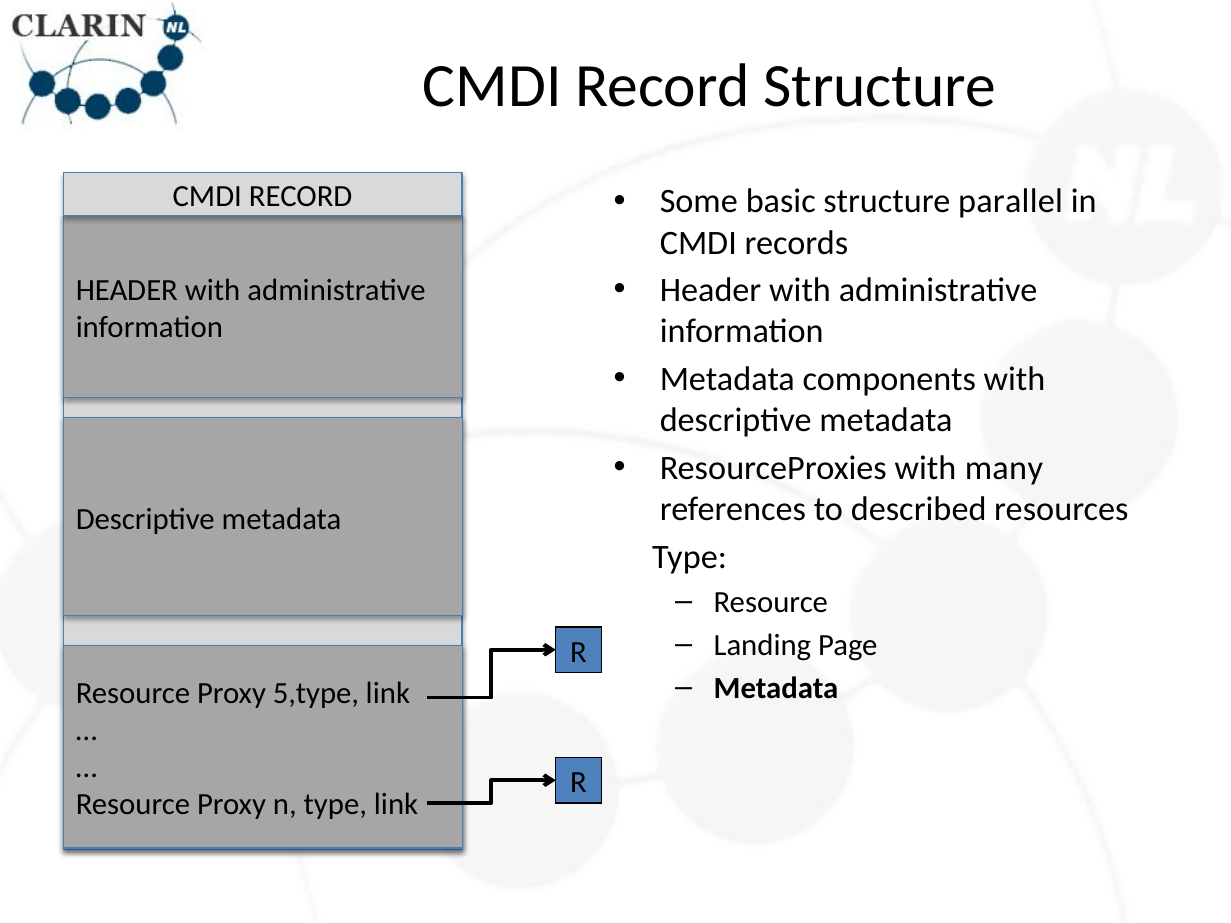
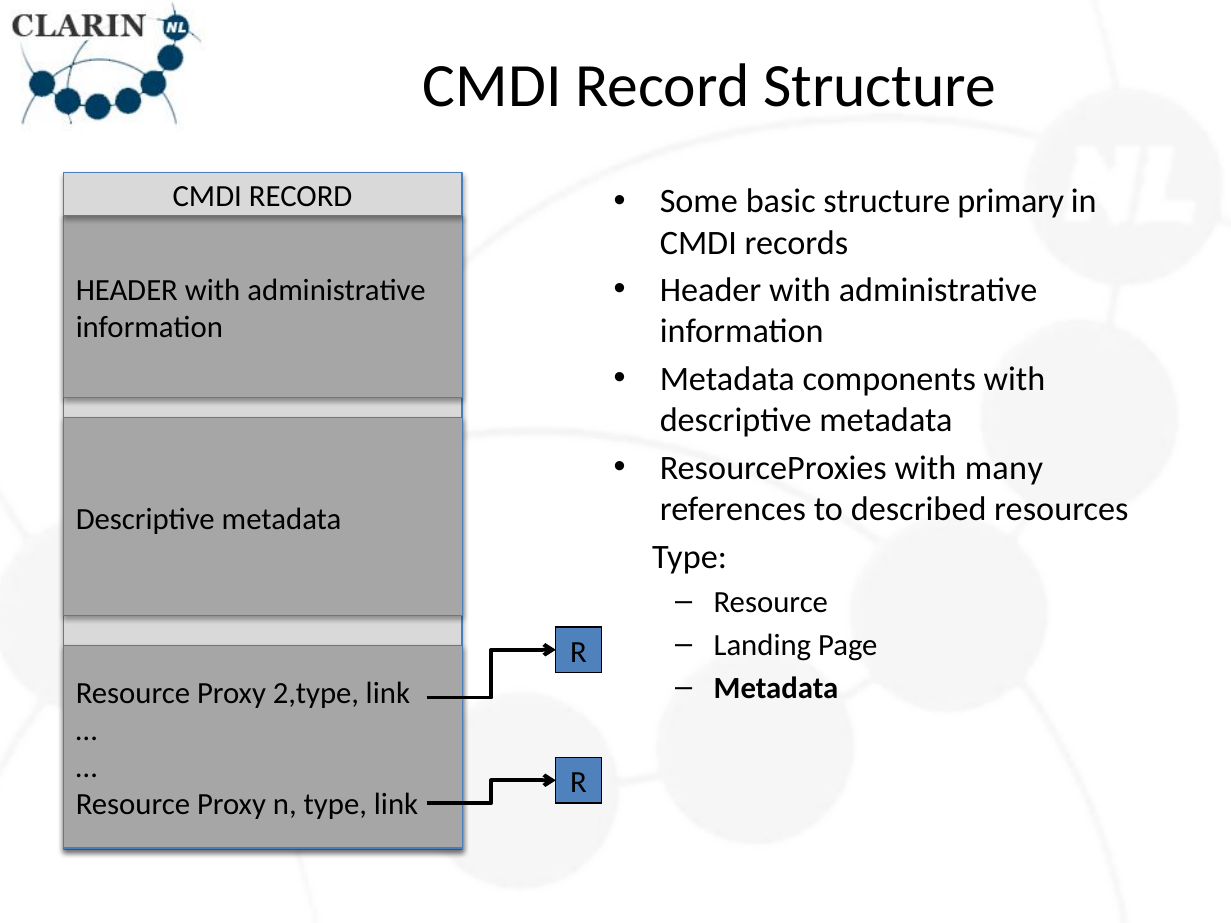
parallel: parallel -> primary
5,type: 5,type -> 2,type
